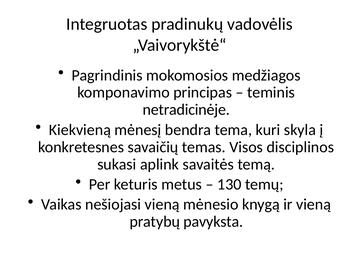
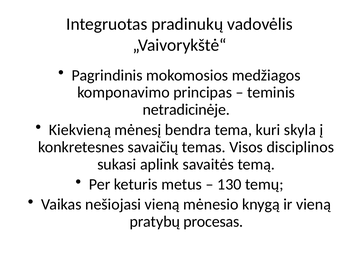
pavyksta: pavyksta -> procesas
